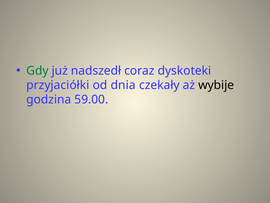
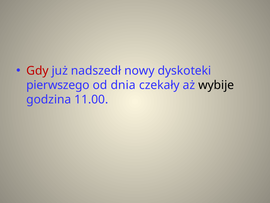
Gdy colour: green -> red
coraz: coraz -> nowy
przyjaciółki: przyjaciółki -> pierwszego
59.00: 59.00 -> 11.00
